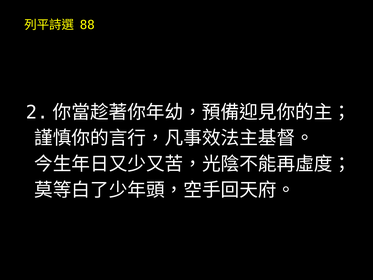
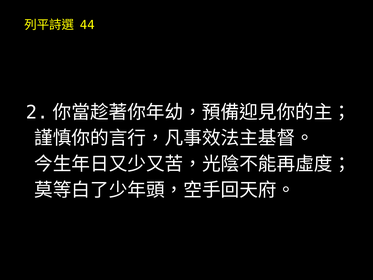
88: 88 -> 44
